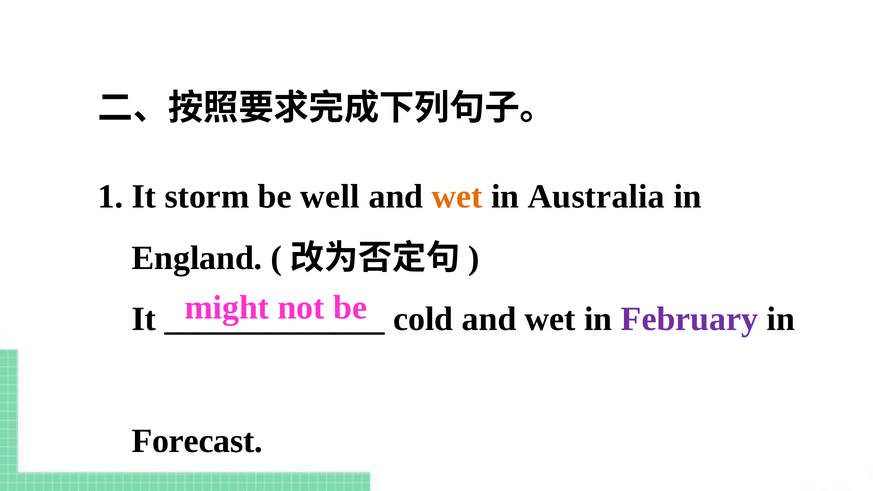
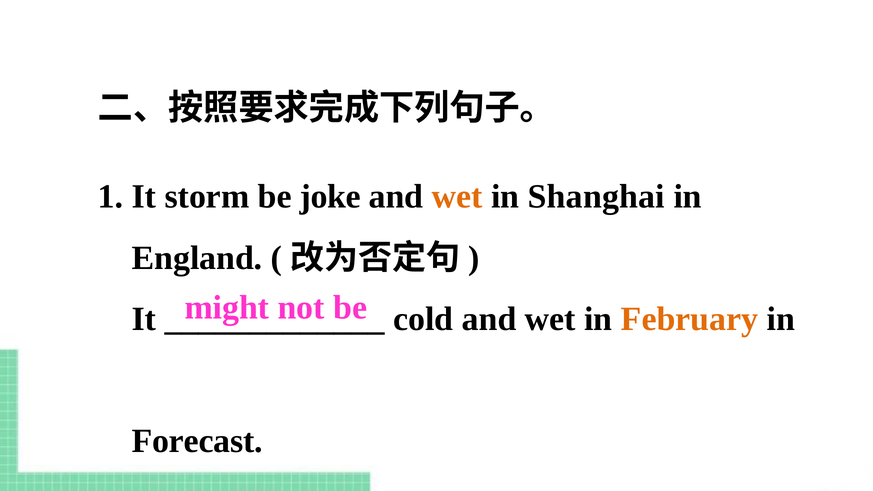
well: well -> joke
Australia: Australia -> Shanghai
February colour: purple -> orange
